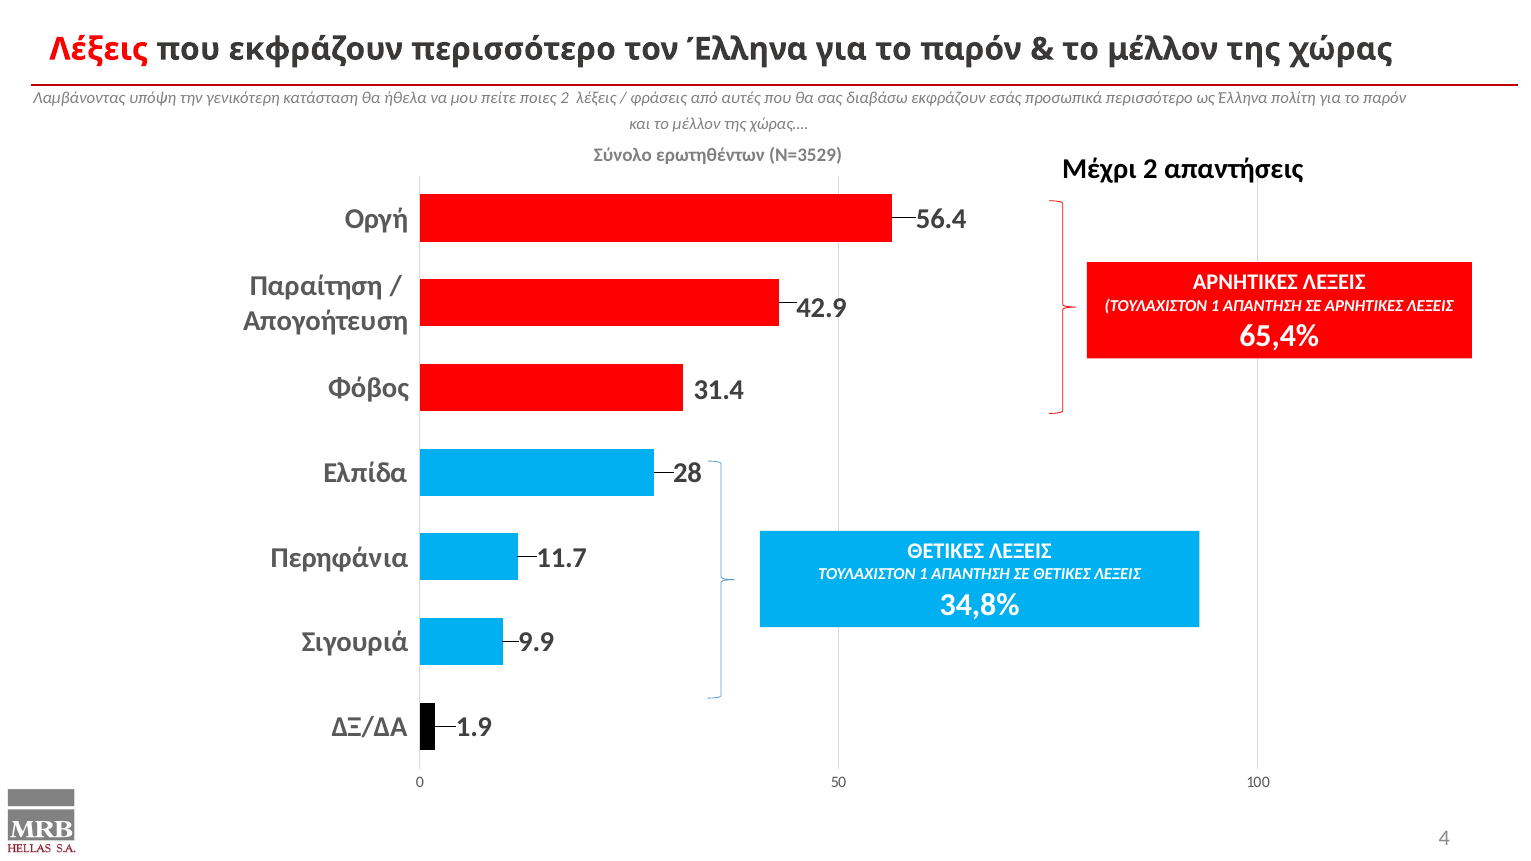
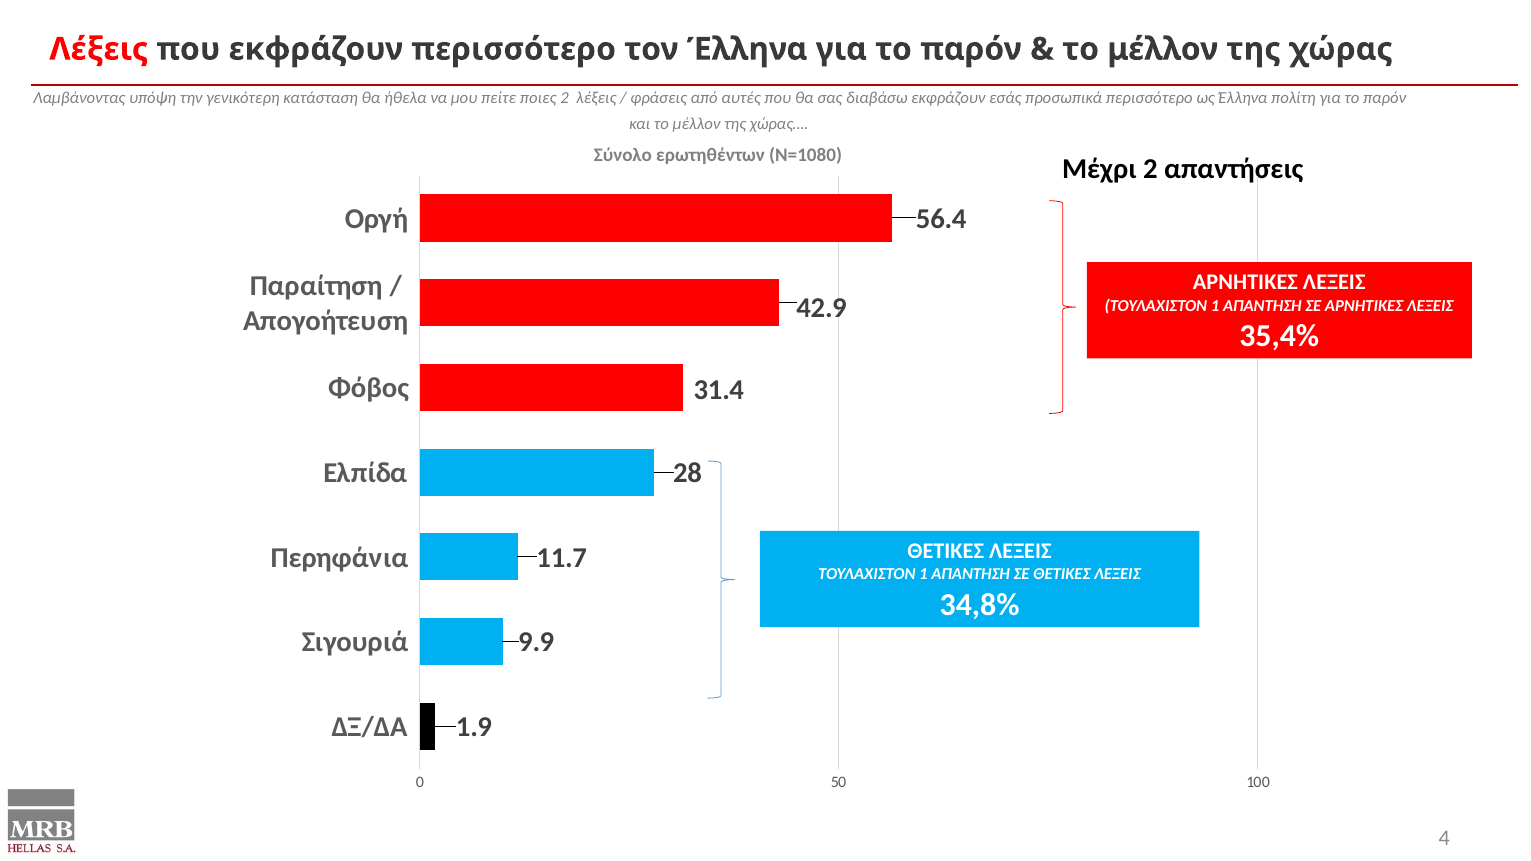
Ν=3529: Ν=3529 -> Ν=1080
65,4%: 65,4% -> 35,4%
